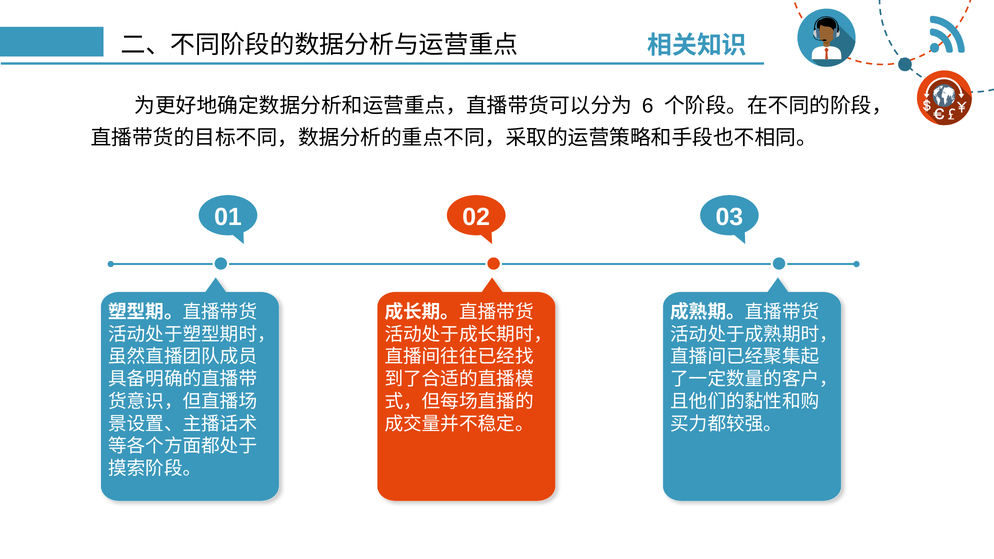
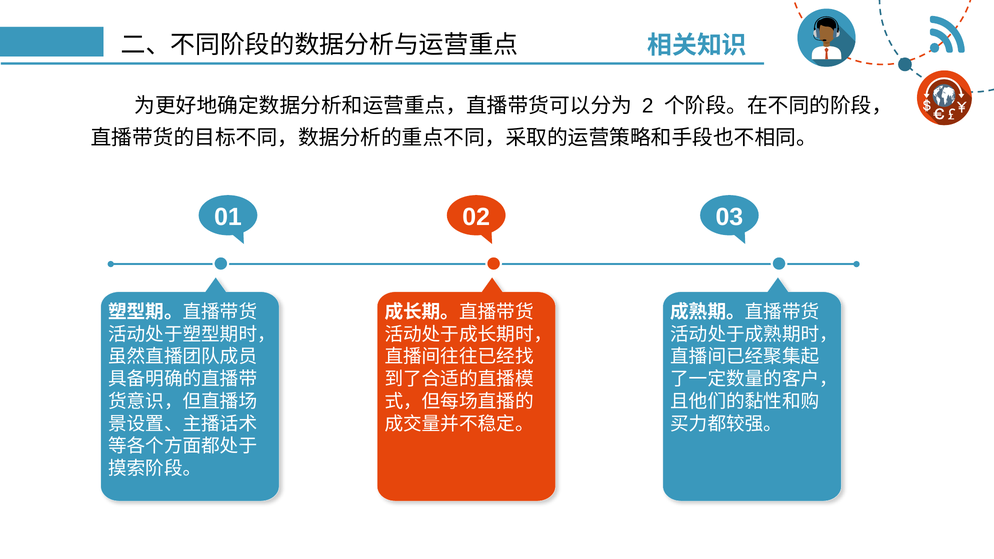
6: 6 -> 2
